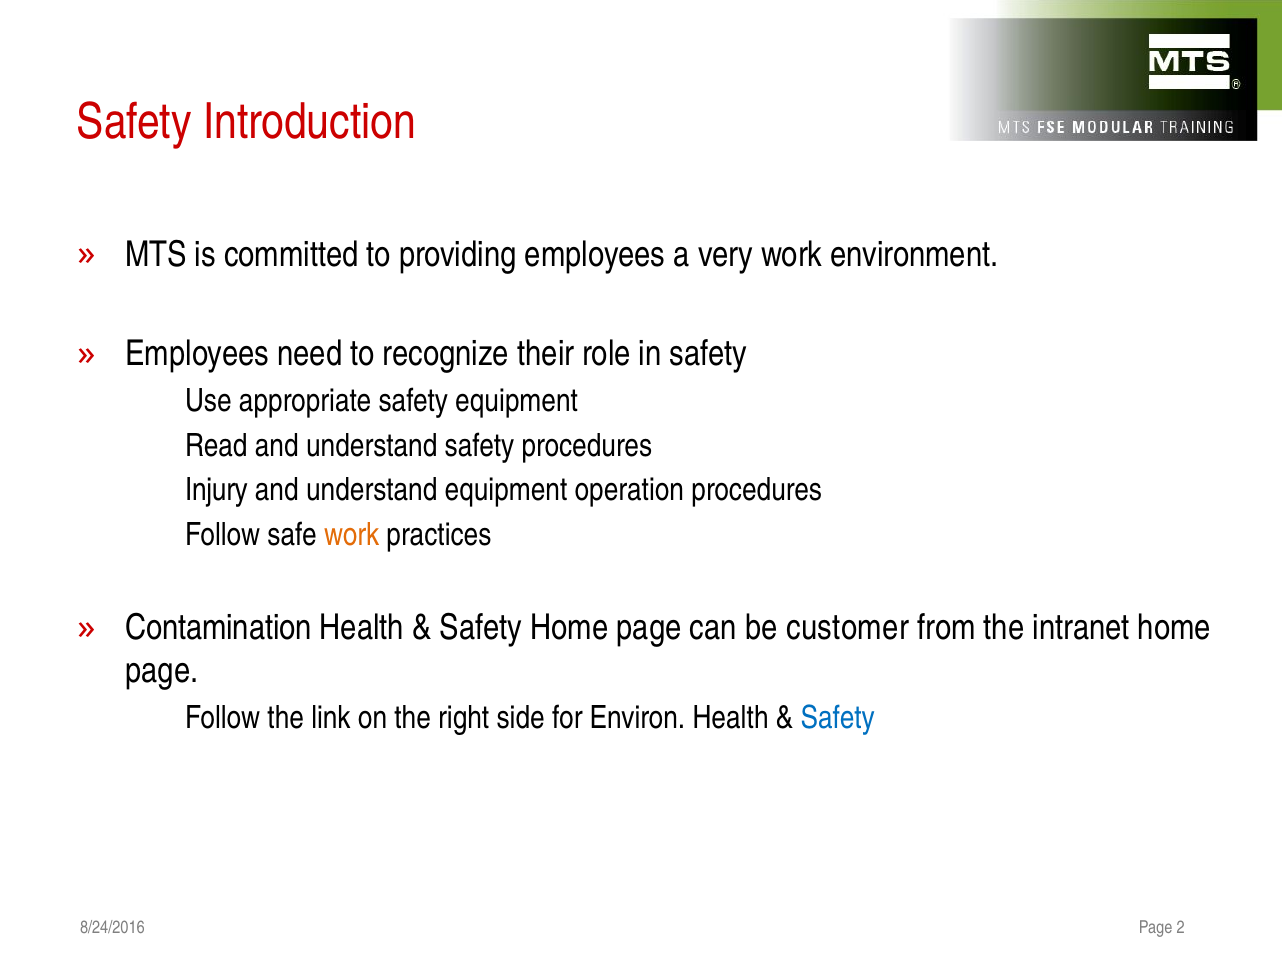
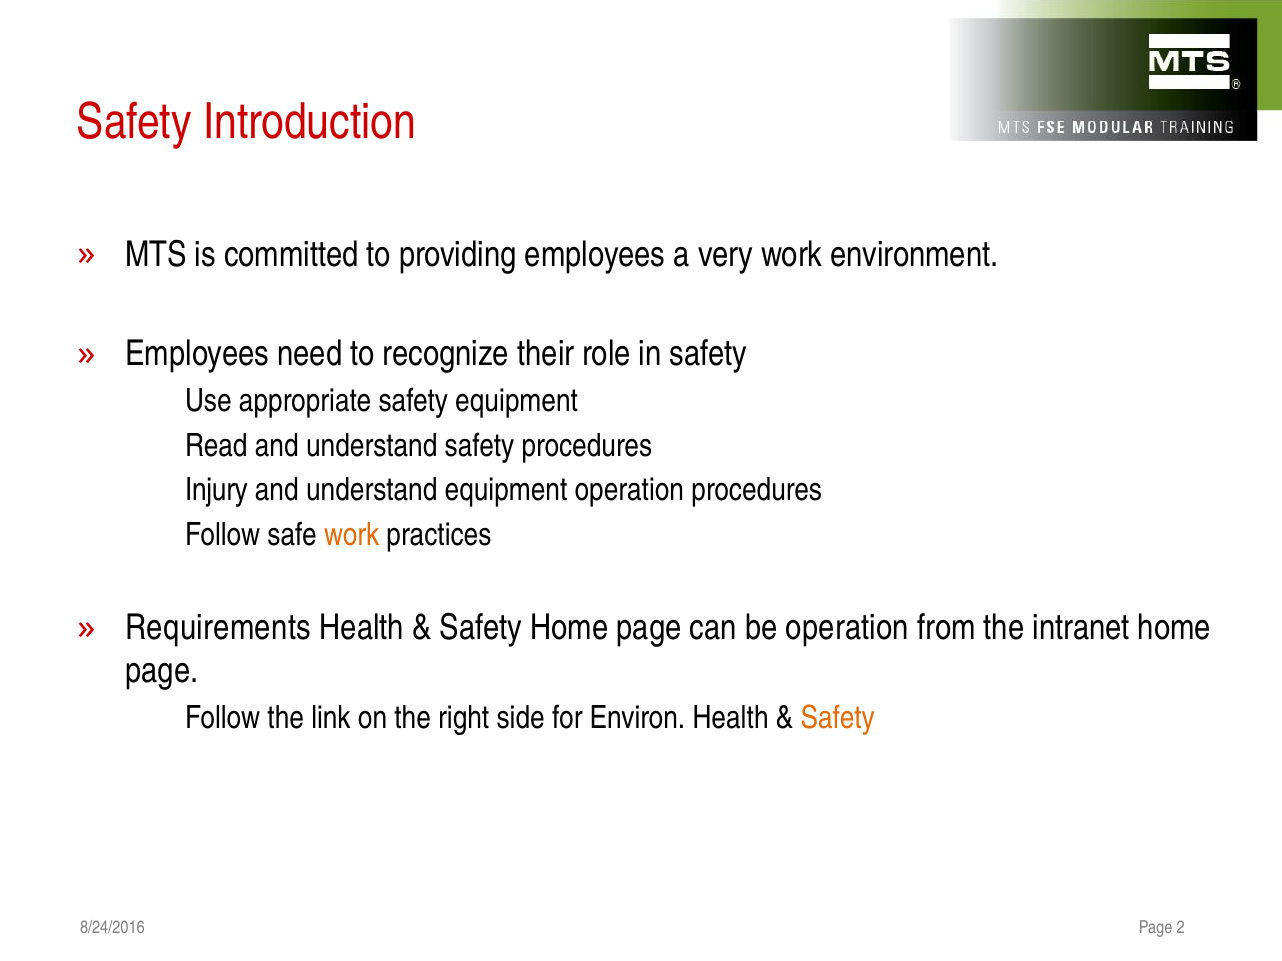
Contamination: Contamination -> Requirements
be customer: customer -> operation
Safety at (838, 718) colour: blue -> orange
